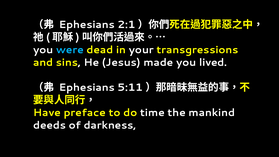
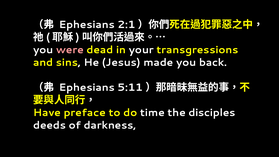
were colour: light blue -> pink
lived: lived -> back
mankind: mankind -> disciples
